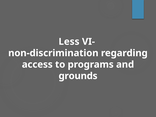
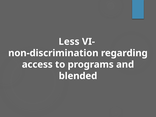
grounds: grounds -> blended
